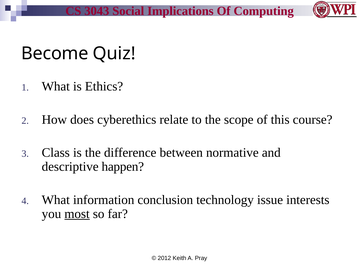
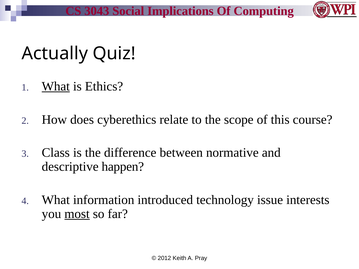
Become: Become -> Actually
What at (56, 86) underline: none -> present
conclusion: conclusion -> introduced
